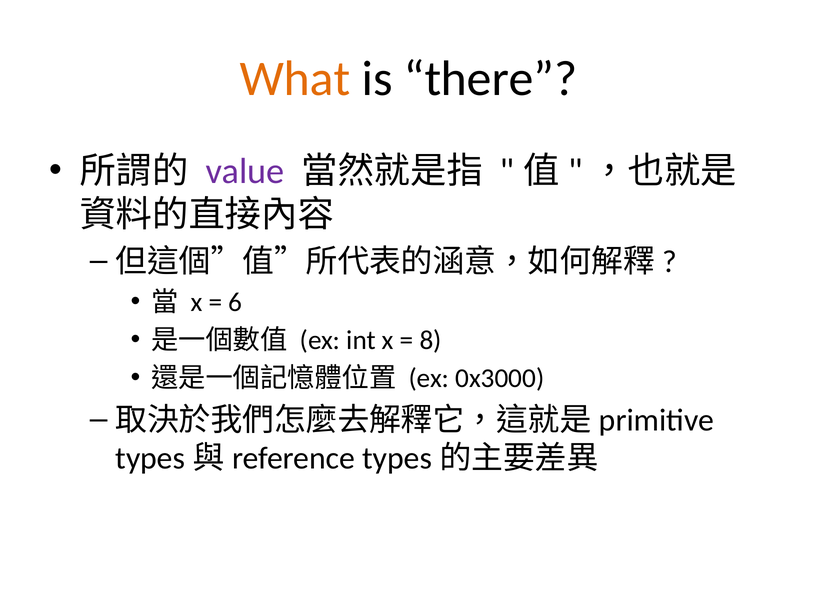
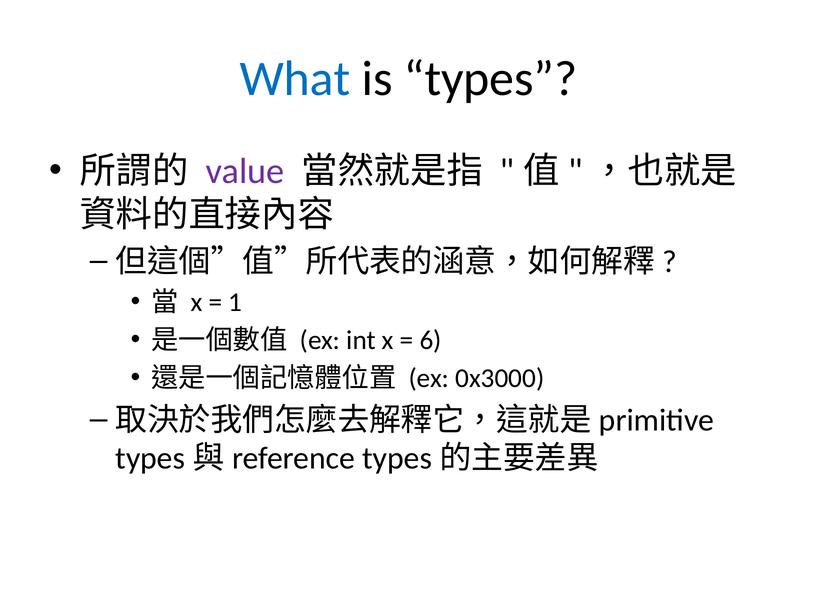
What colour: orange -> blue
there: there -> types
6: 6 -> 1
8: 8 -> 6
